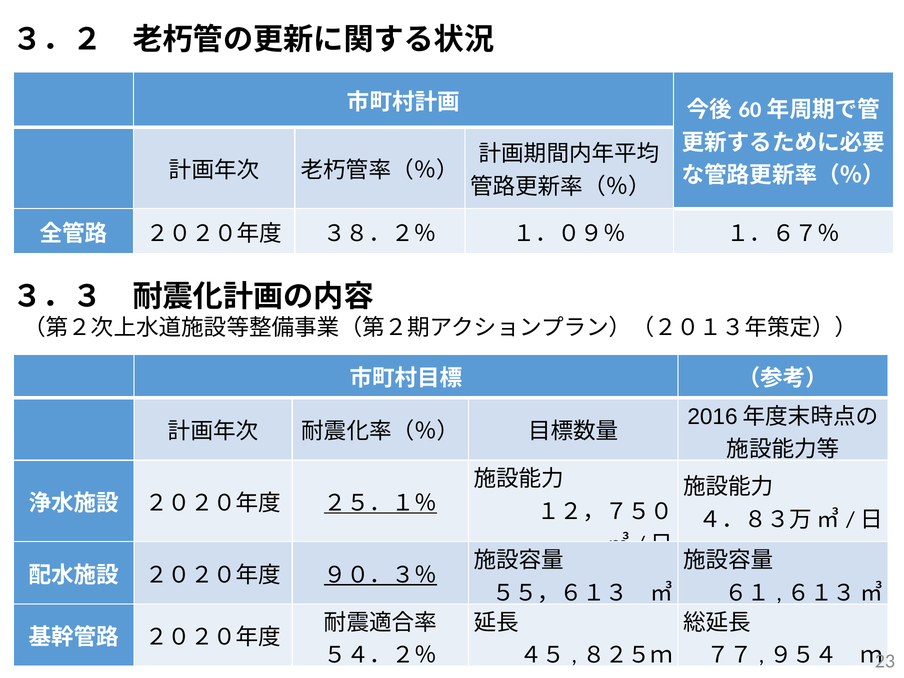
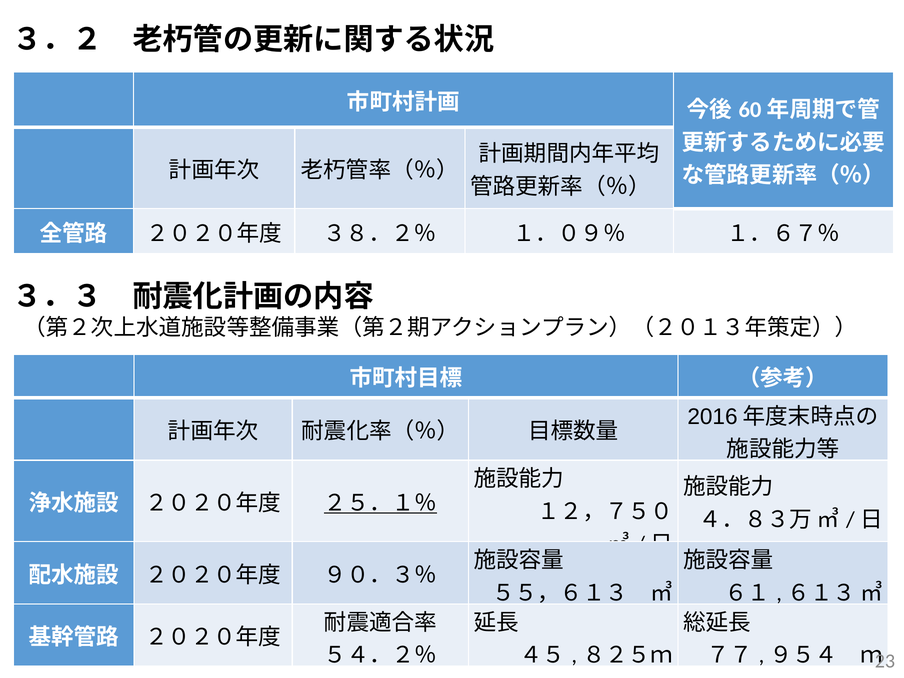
９０．３％ underline: present -> none
